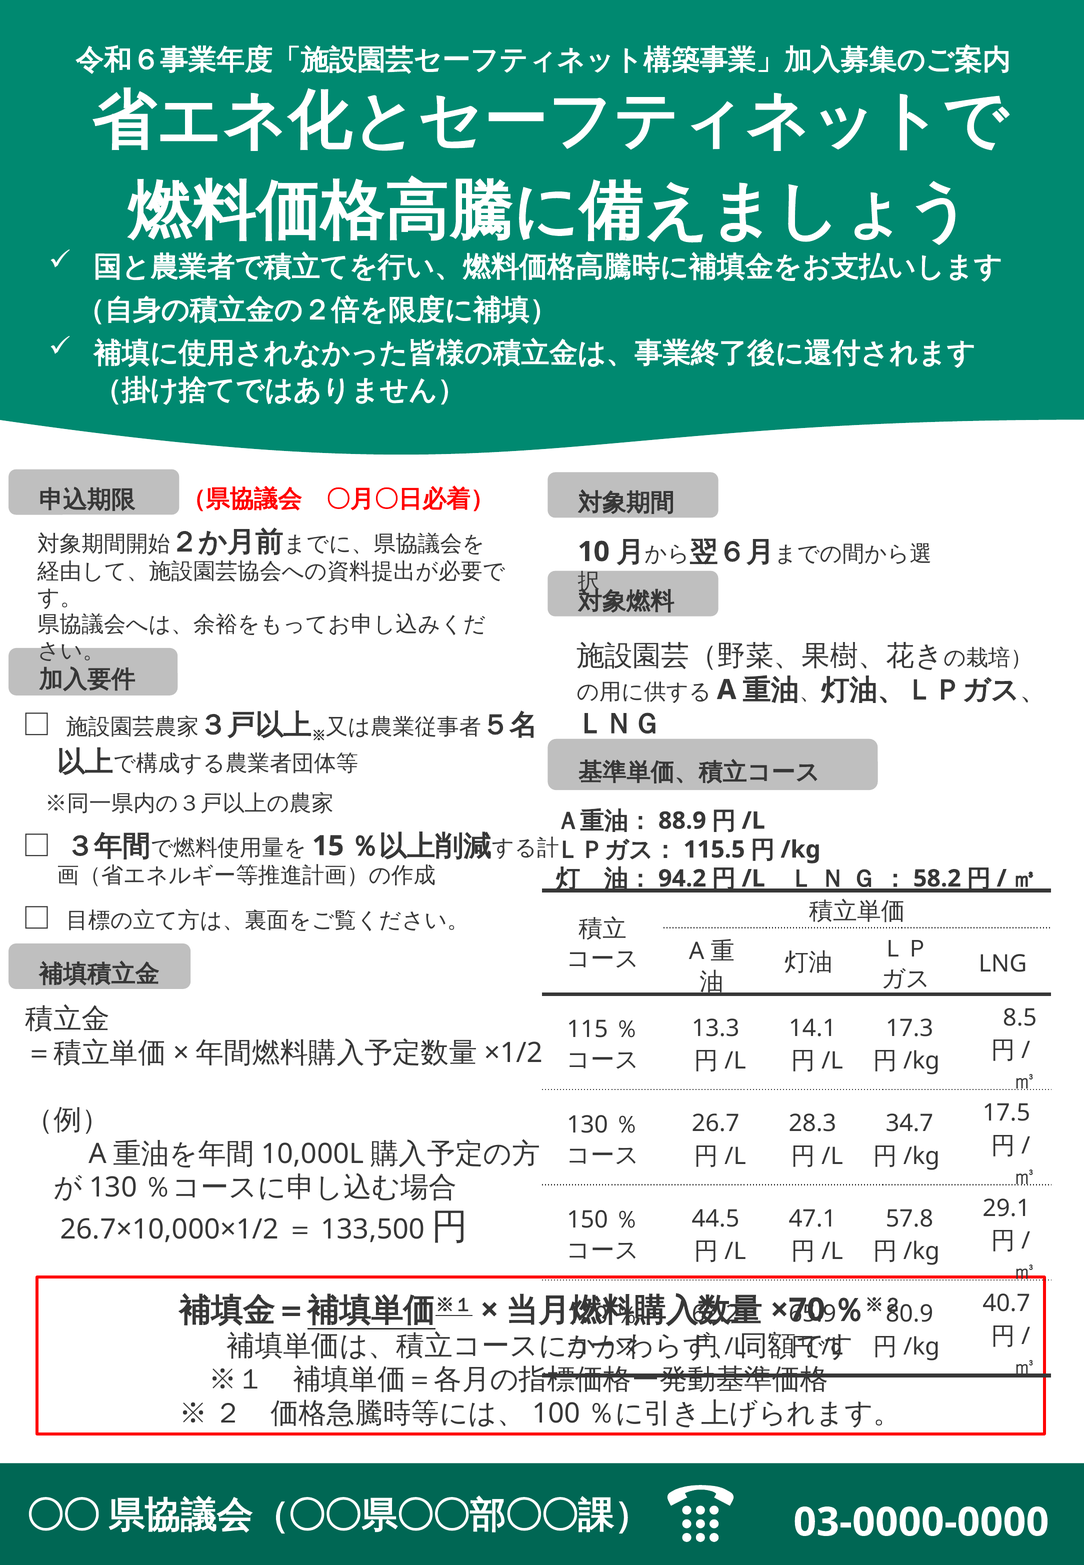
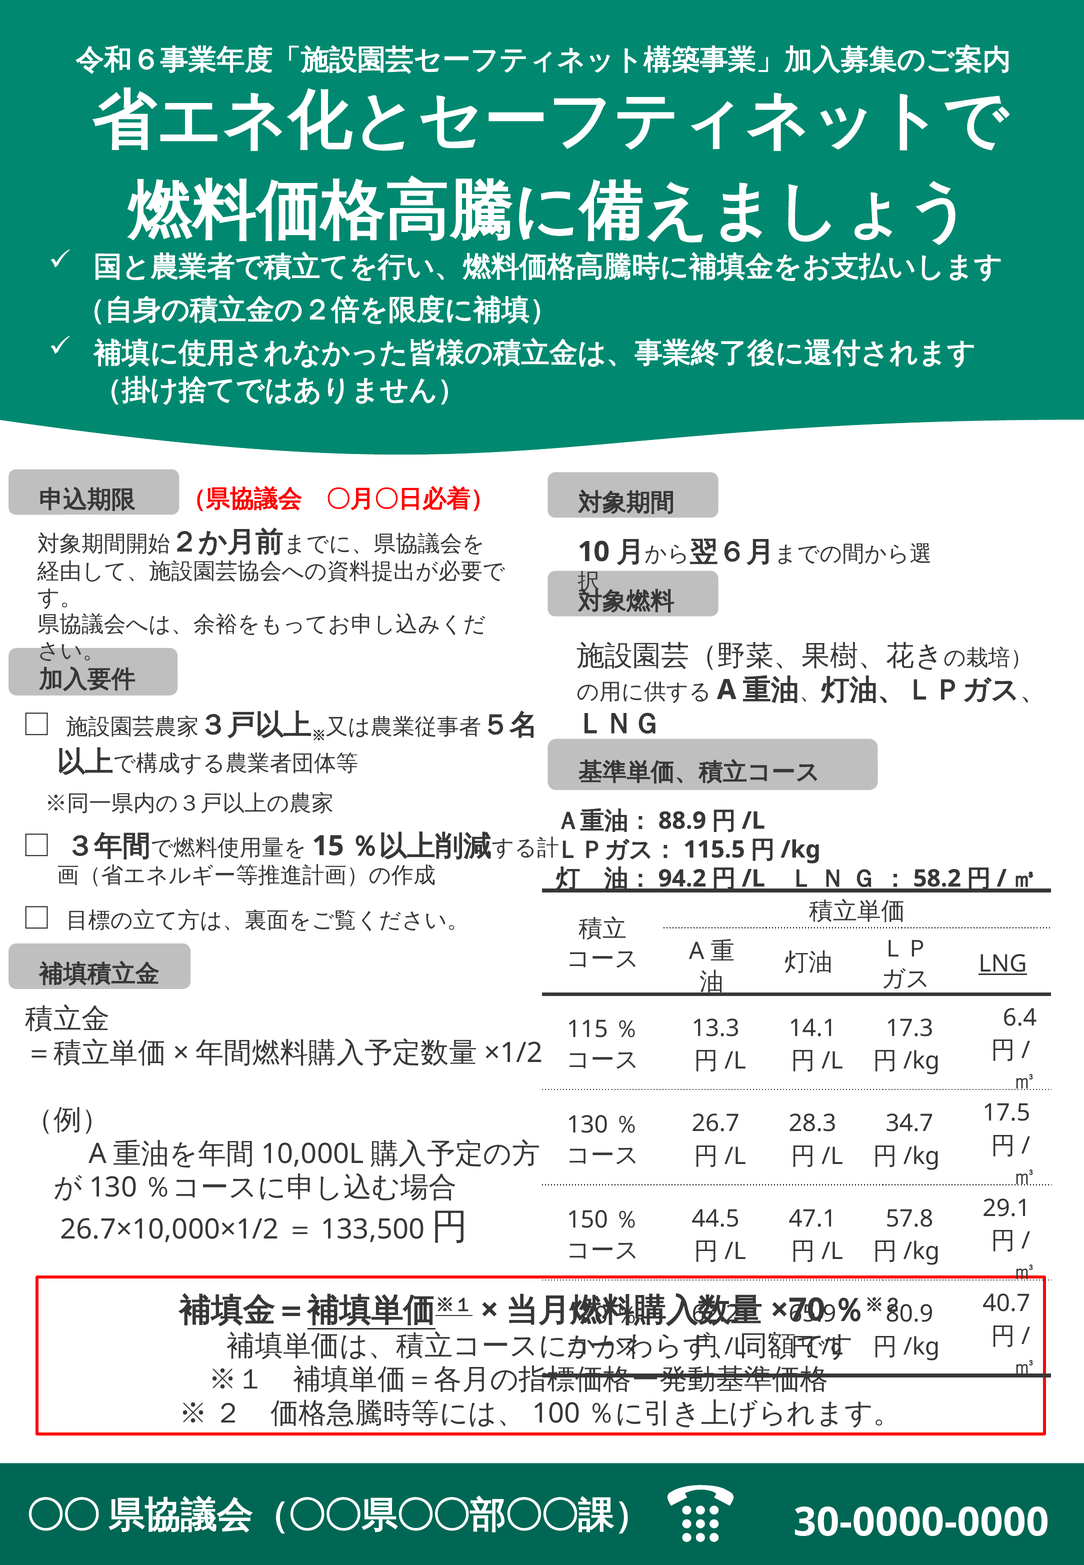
LNG underline: none -> present
8.5: 8.5 -> 6.4
03-0000-0000: 03-0000-0000 -> 30-0000-0000
